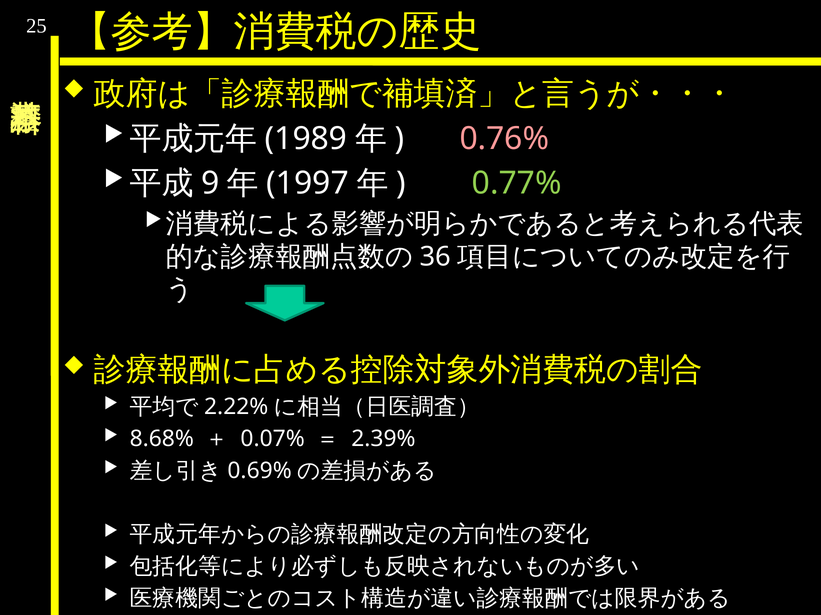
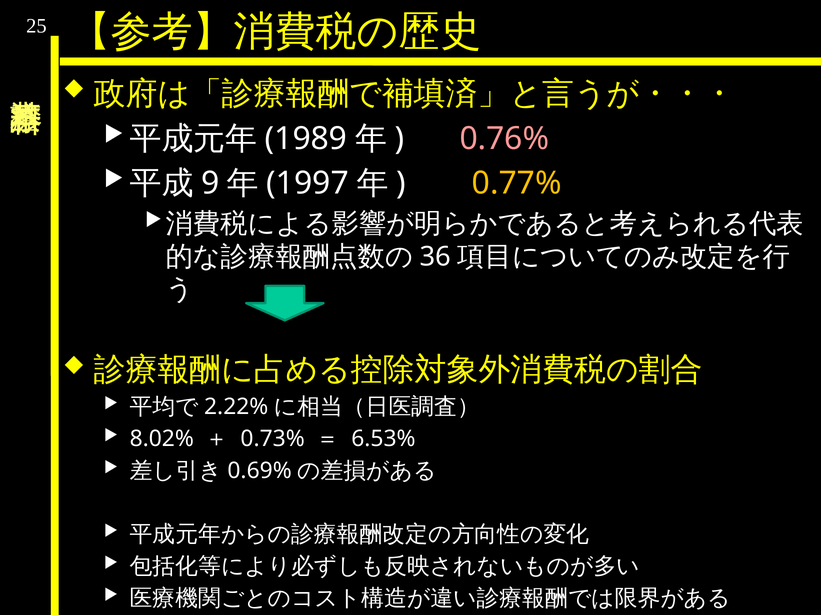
0.77% colour: light green -> yellow
8.68%: 8.68% -> 8.02%
0.07%: 0.07% -> 0.73%
2.39%: 2.39% -> 6.53%
